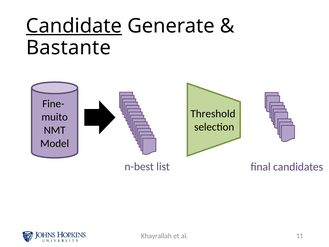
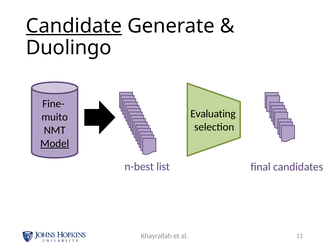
Bastante: Bastante -> Duolingo
Threshold: Threshold -> Evaluating
Model underline: none -> present
